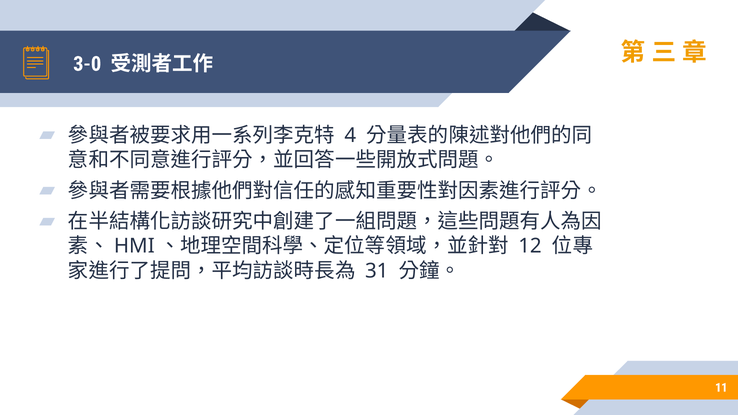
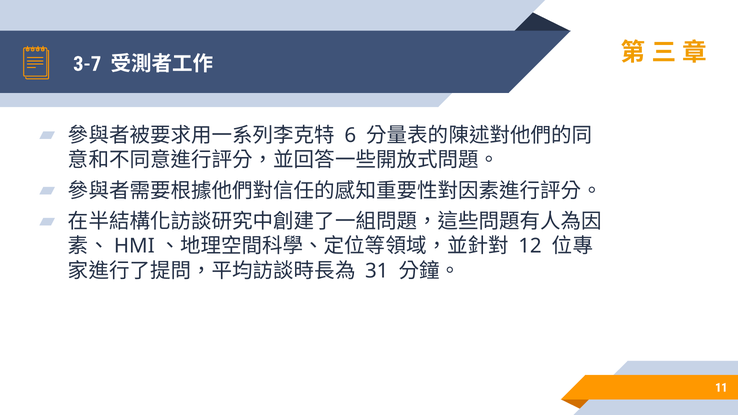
3-0: 3-0 -> 3-7
4: 4 -> 6
